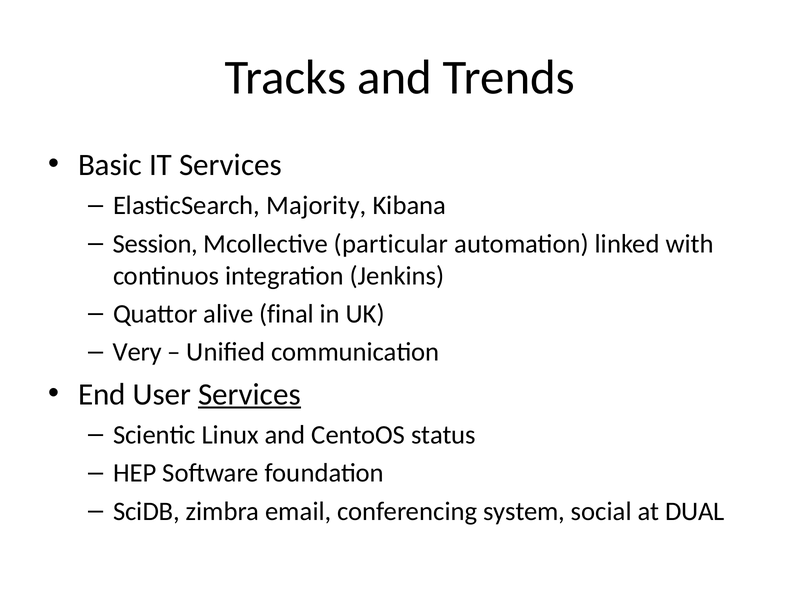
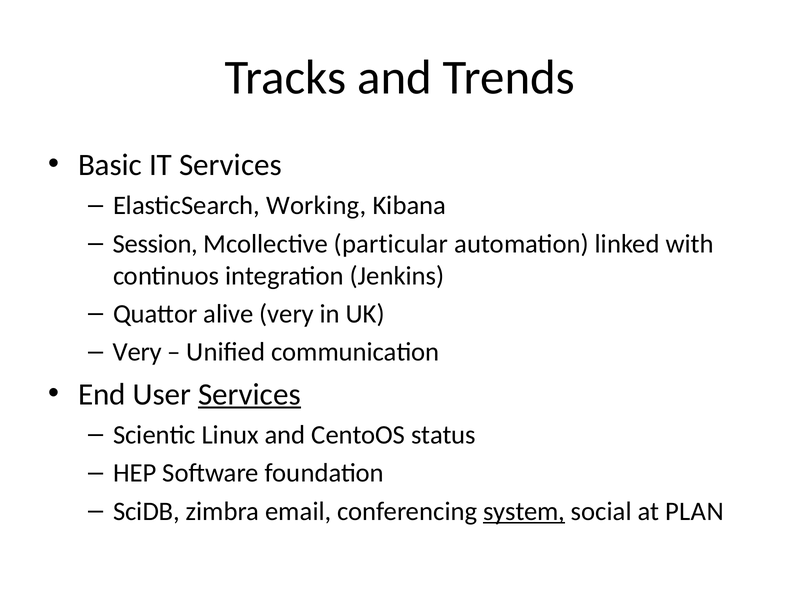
Majority: Majority -> Working
alive final: final -> very
system underline: none -> present
DUAL: DUAL -> PLAN
